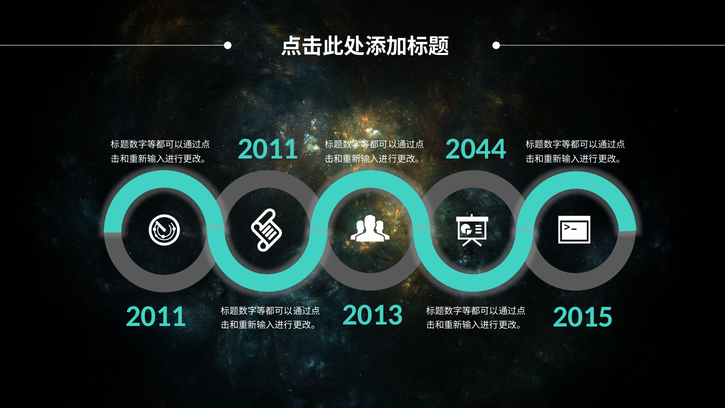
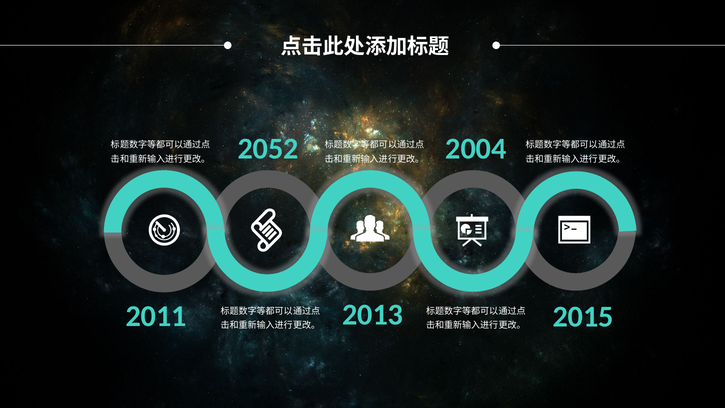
2011 at (268, 149): 2011 -> 2052
2044: 2044 -> 2004
